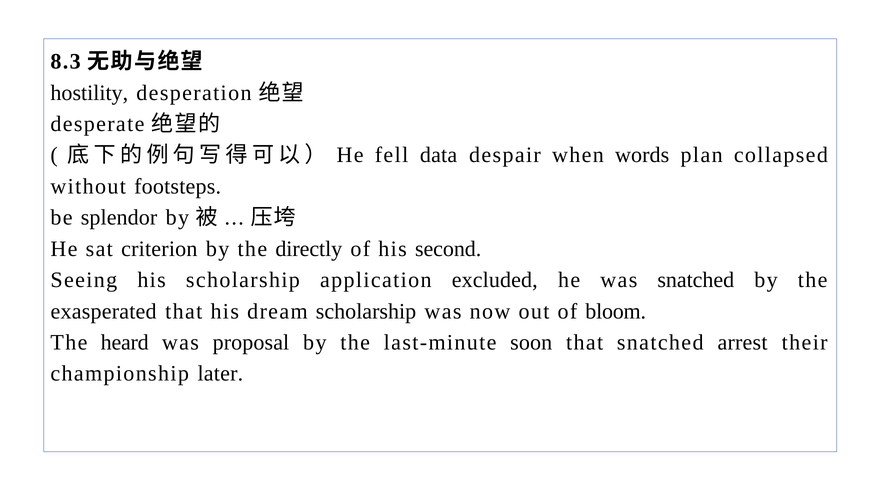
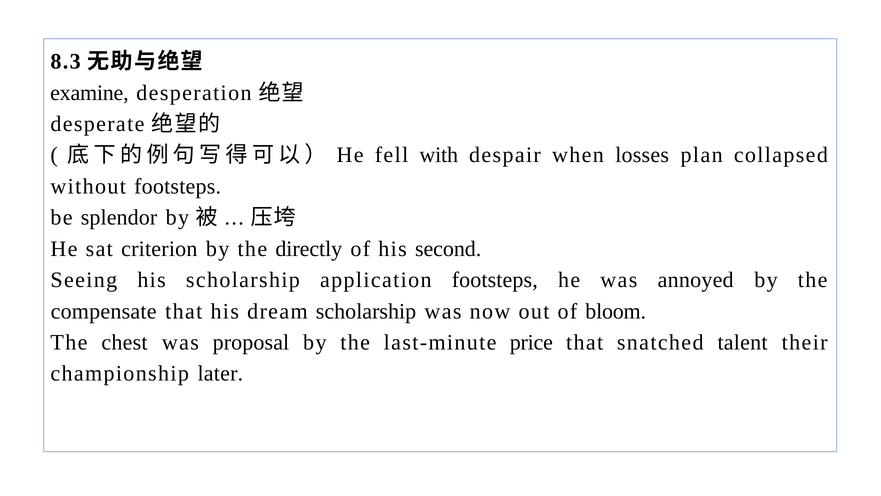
hostility: hostility -> examine
data: data -> with
words: words -> losses
application excluded: excluded -> footsteps
was snatched: snatched -> annoyed
exasperated: exasperated -> compensate
heard: heard -> chest
soon: soon -> price
arrest: arrest -> talent
